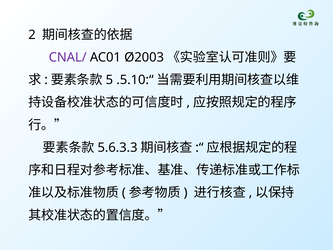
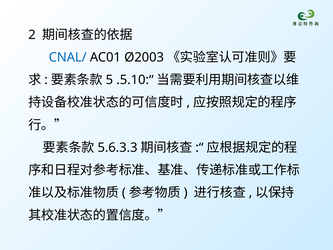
CNAL/ colour: purple -> blue
